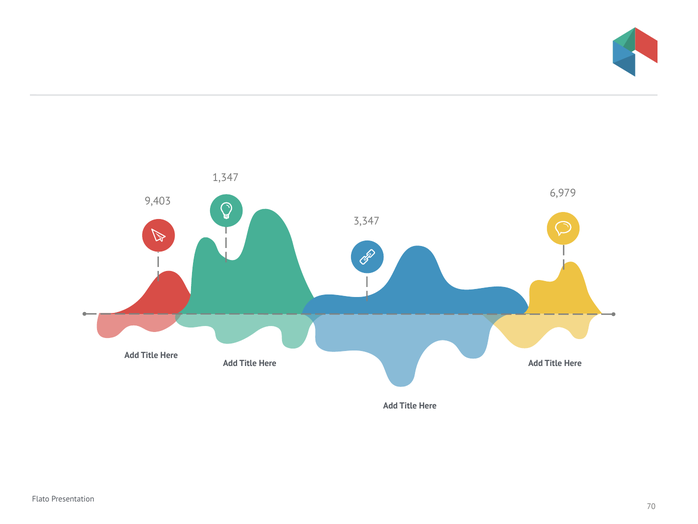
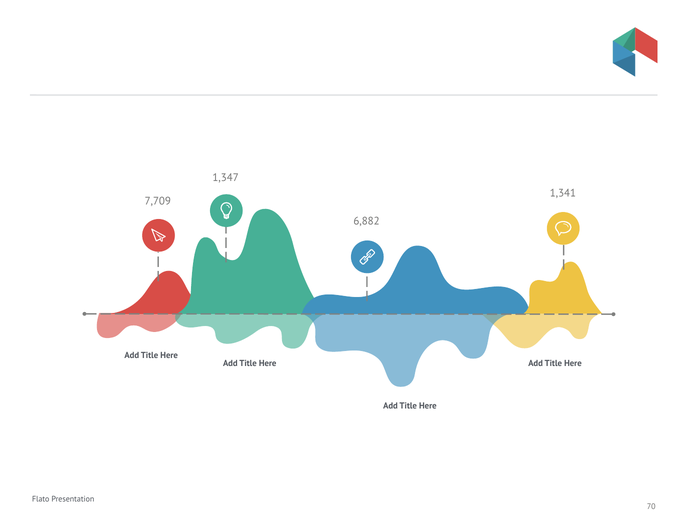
6,979: 6,979 -> 1,341
9,403: 9,403 -> 7,709
3,347: 3,347 -> 6,882
